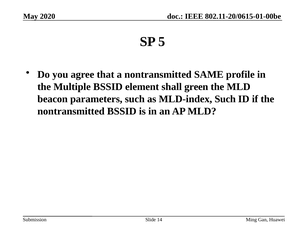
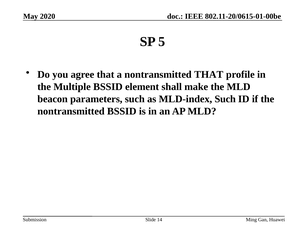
nontransmitted SAME: SAME -> THAT
green: green -> make
